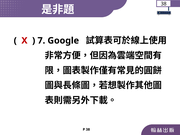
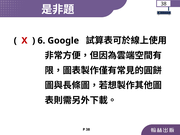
7: 7 -> 6
